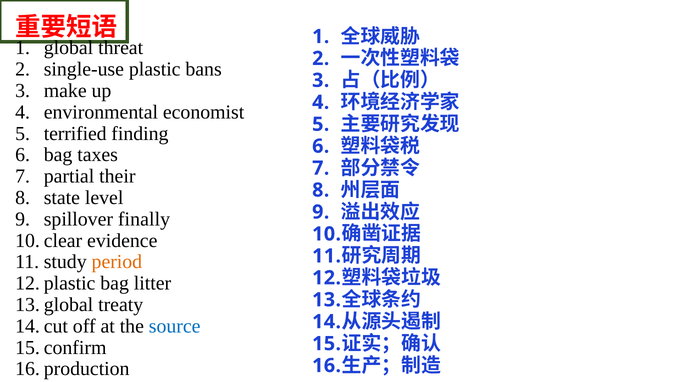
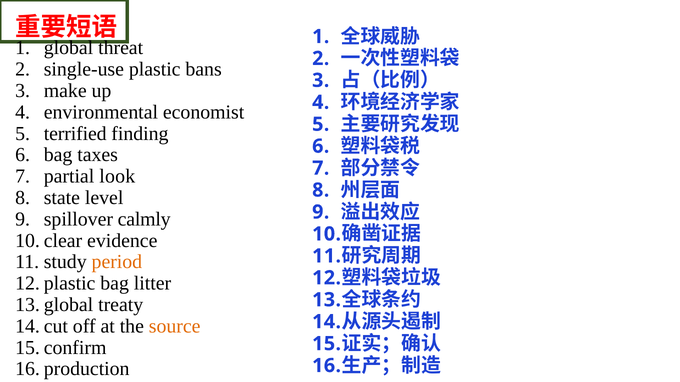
their: their -> look
finally: finally -> calmly
source colour: blue -> orange
